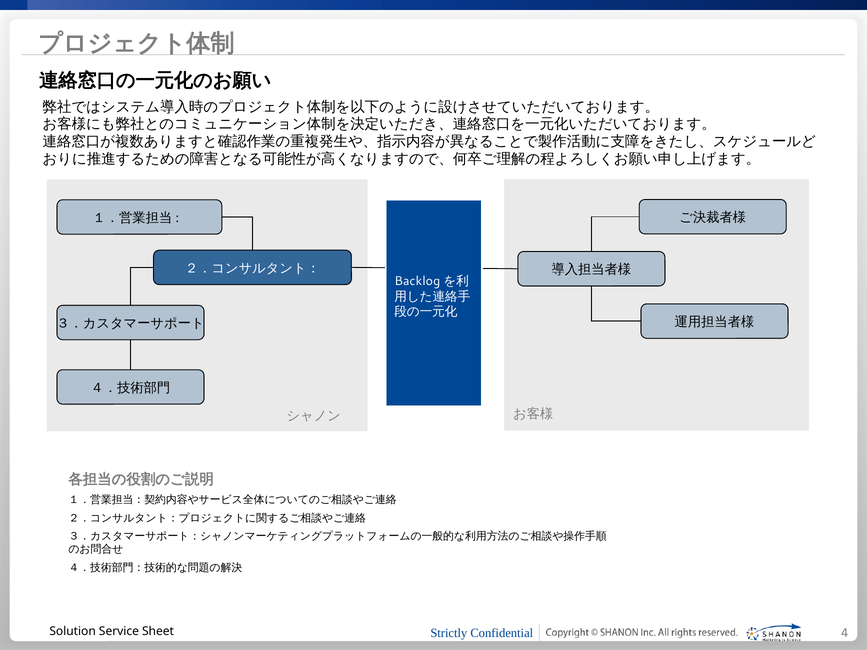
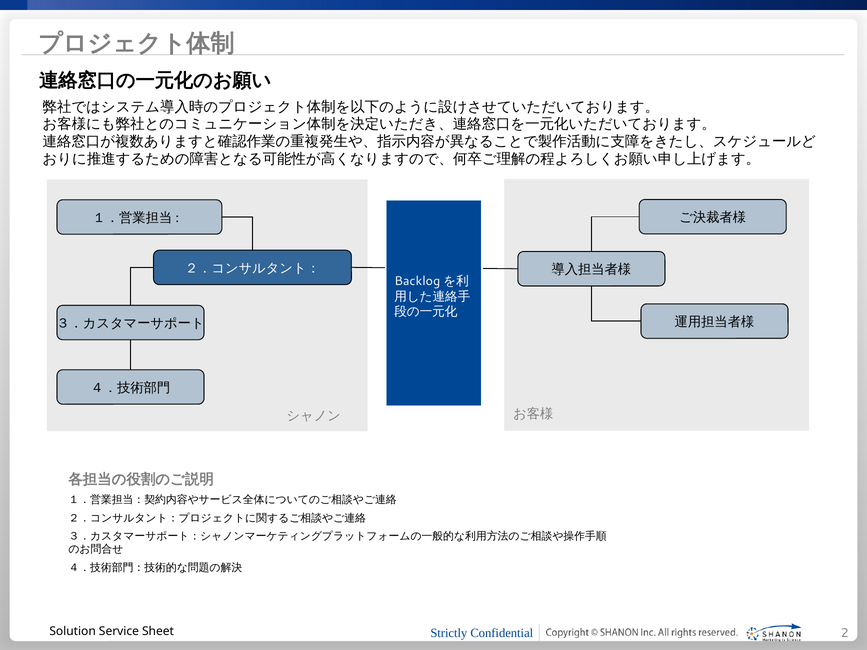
4: 4 -> 2
